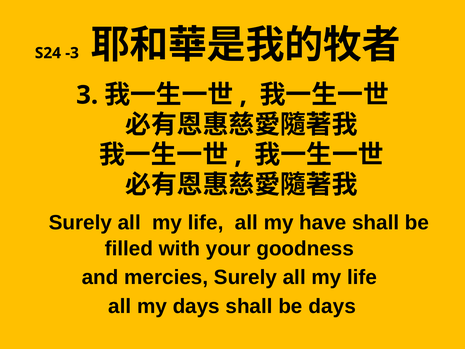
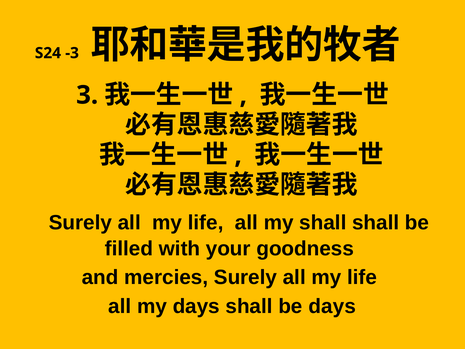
my have: have -> shall
